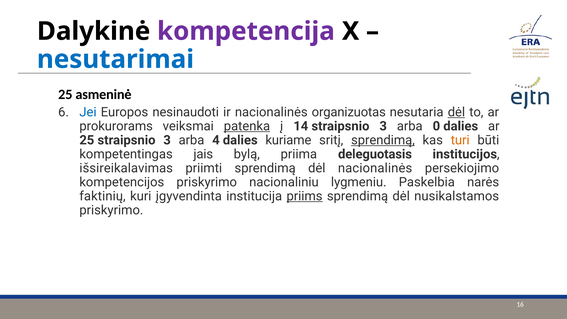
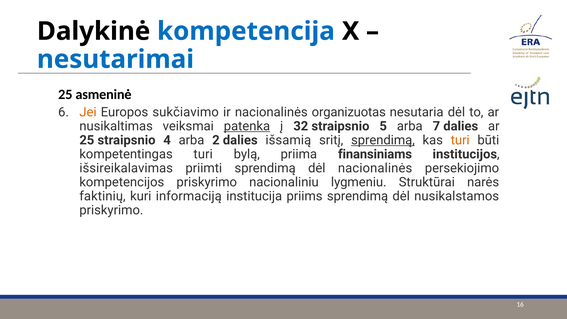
kompetencija colour: purple -> blue
Jei colour: blue -> orange
nesinaudoti: nesinaudoti -> sukčiavimo
dėl at (456, 112) underline: present -> none
prokurorams: prokurorams -> nusikaltimas
14: 14 -> 32
3 at (383, 126): 3 -> 5
0: 0 -> 7
25 straipsnio 3: 3 -> 4
4: 4 -> 2
kuriame: kuriame -> išsamią
kompetentingas jais: jais -> turi
deleguotasis: deleguotasis -> finansiniams
Paskelbia: Paskelbia -> Struktūrai
įgyvendinta: įgyvendinta -> informaciją
priims underline: present -> none
